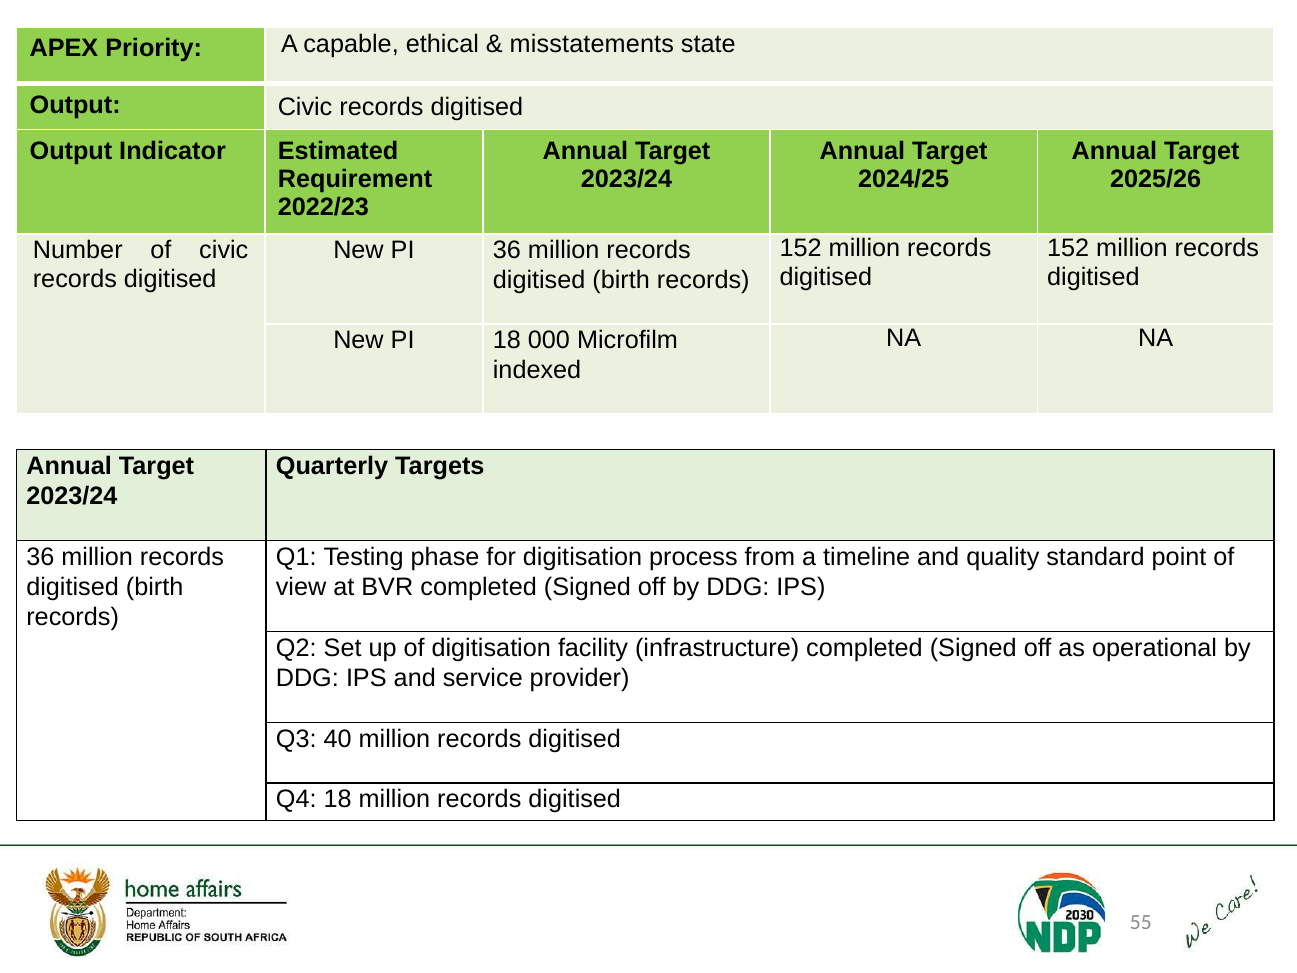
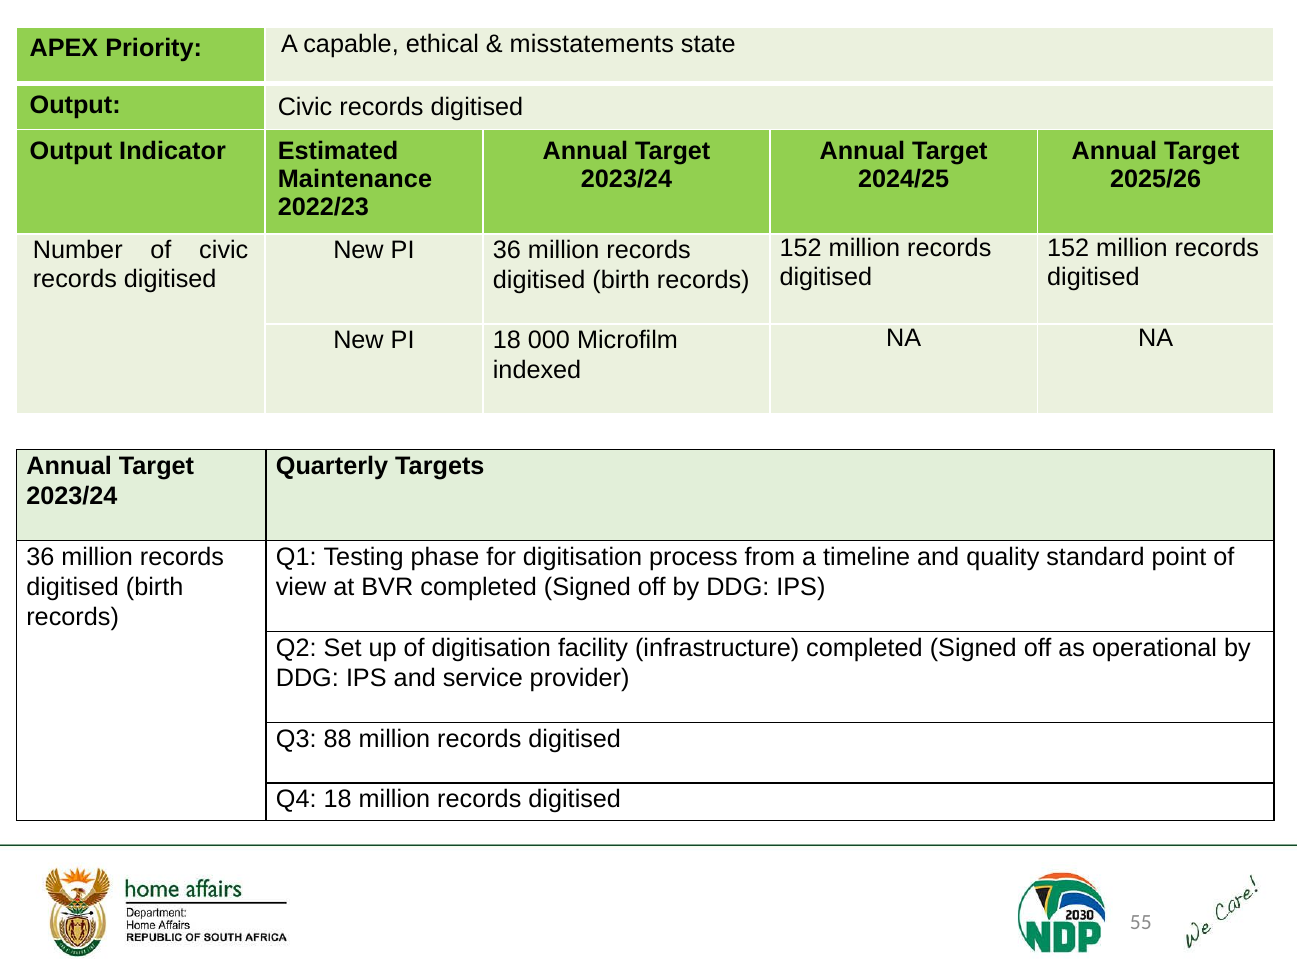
Requirement: Requirement -> Maintenance
40: 40 -> 88
